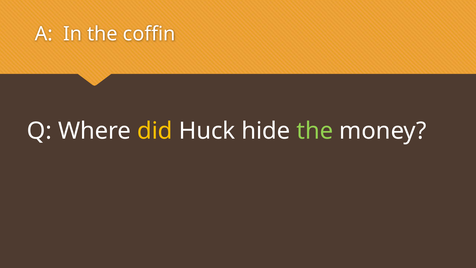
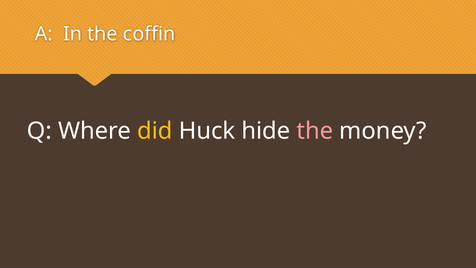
the at (315, 131) colour: light green -> pink
